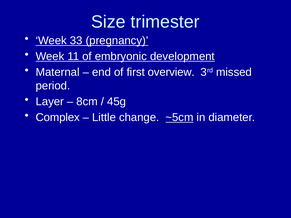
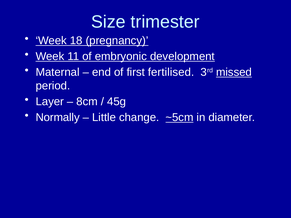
33: 33 -> 18
overview: overview -> fertilised
missed underline: none -> present
Complex: Complex -> Normally
